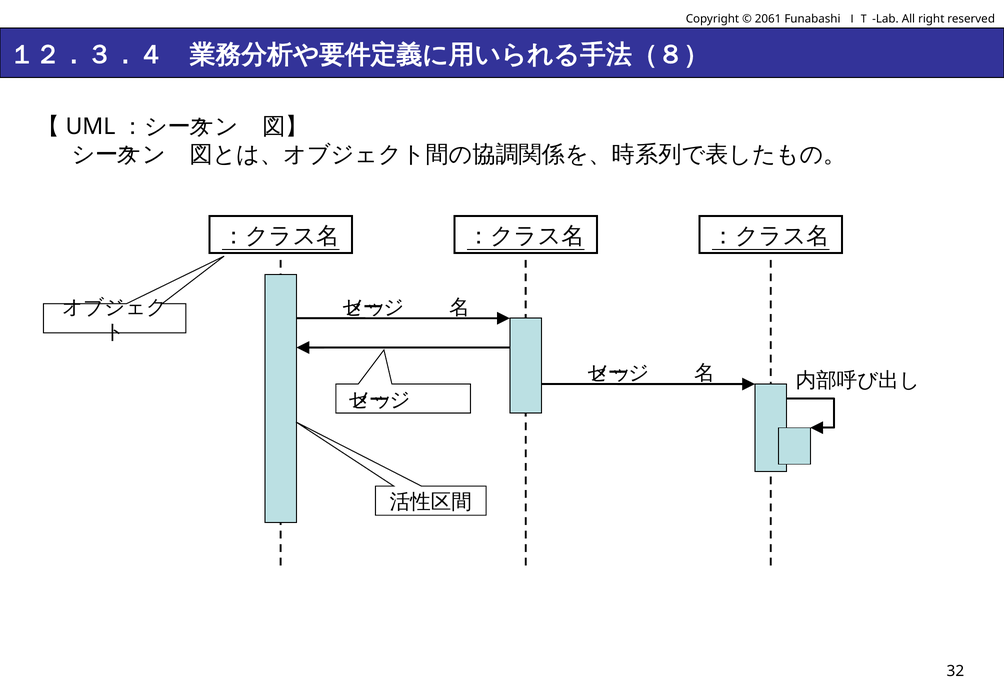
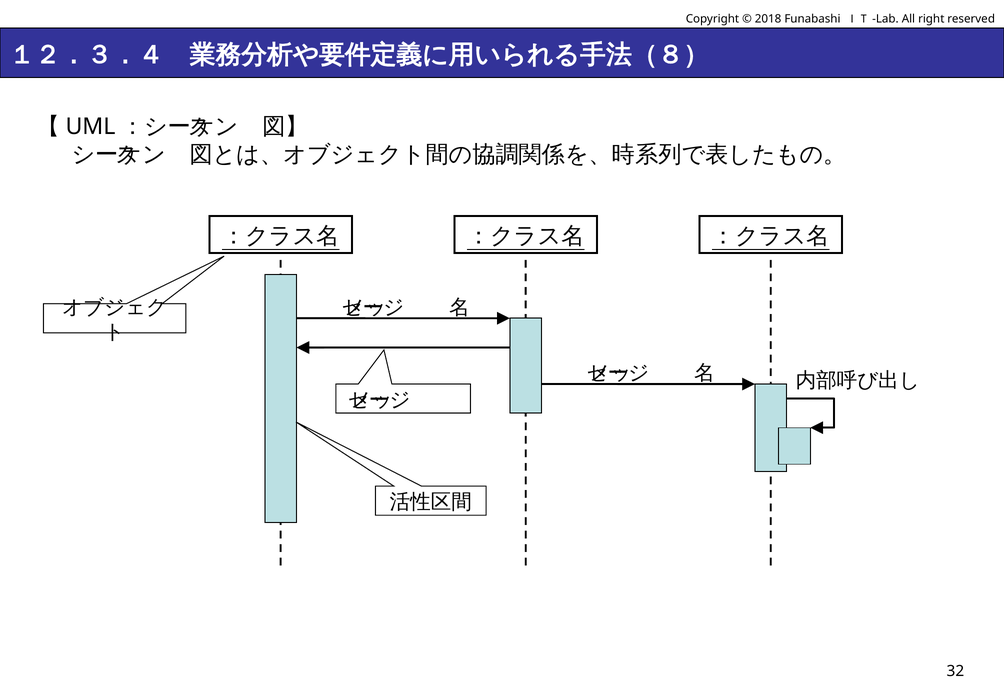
2061: 2061 -> 2018
